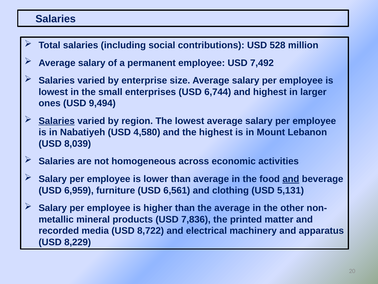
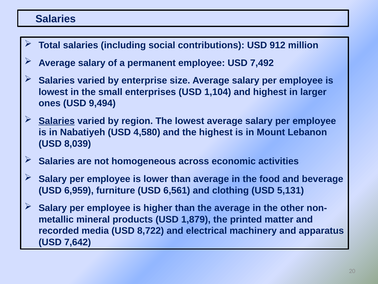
528: 528 -> 912
6,744: 6,744 -> 1,104
and at (291, 179) underline: present -> none
7,836: 7,836 -> 1,879
8,229: 8,229 -> 7,642
